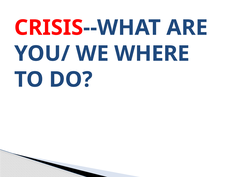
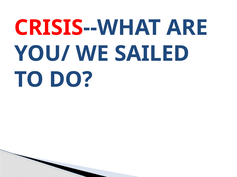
WHERE: WHERE -> SAILED
